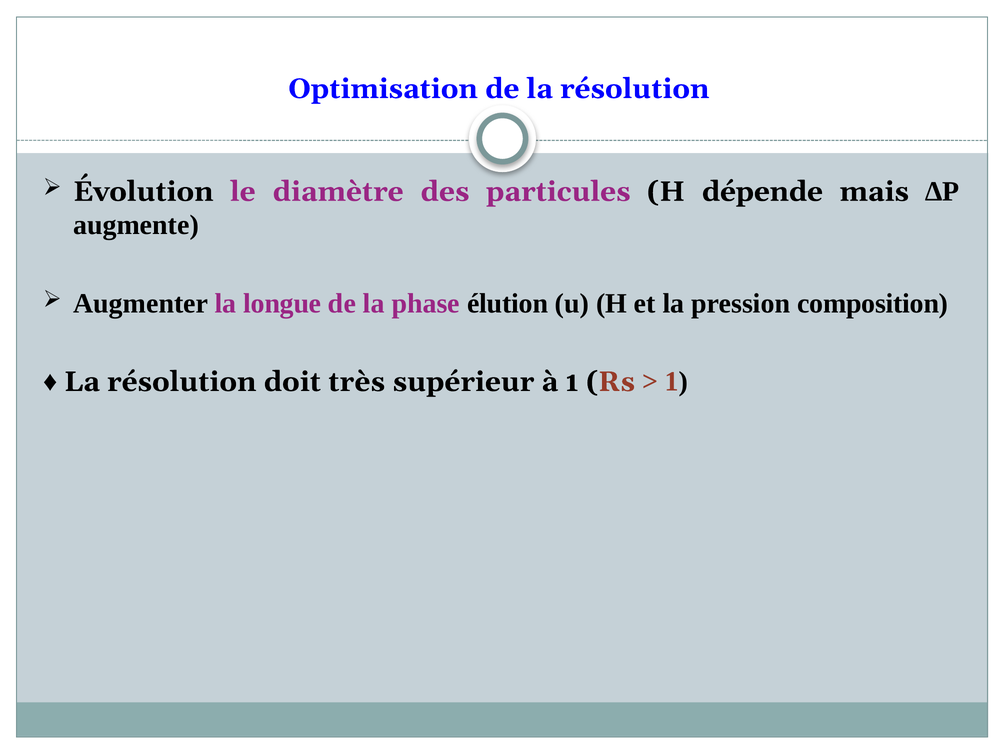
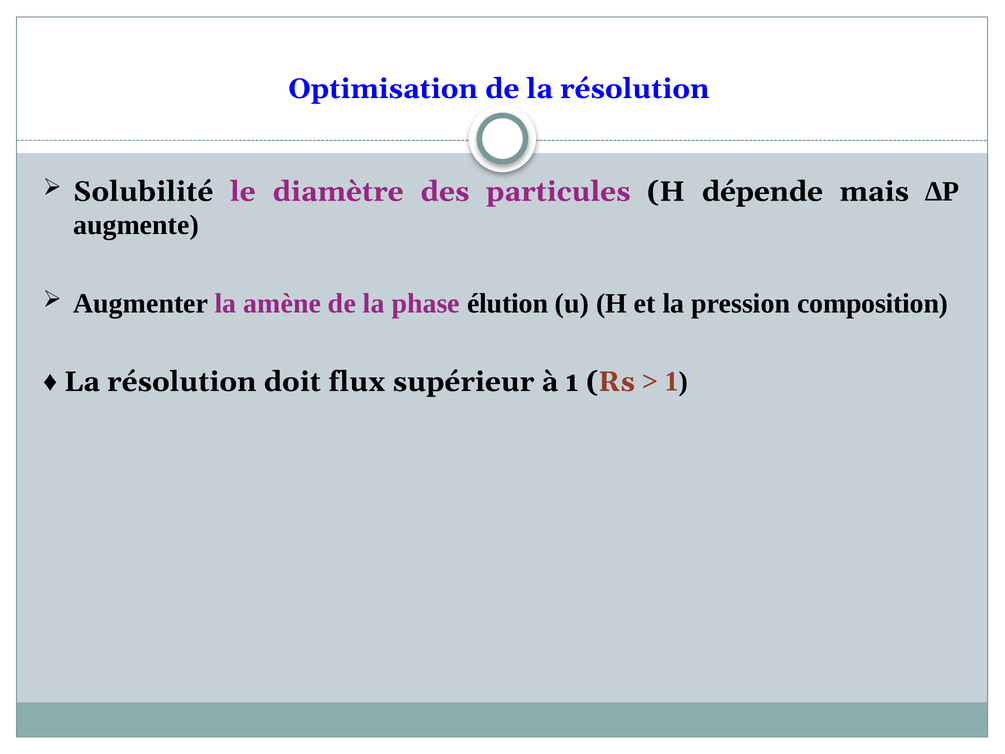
Évolution: Évolution -> Solubilité
longue: longue -> amène
très: très -> flux
